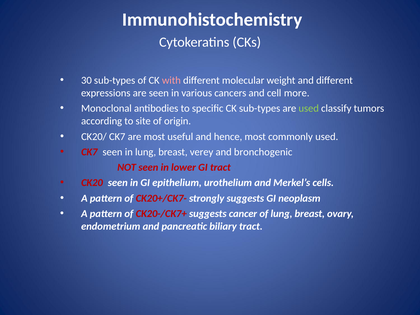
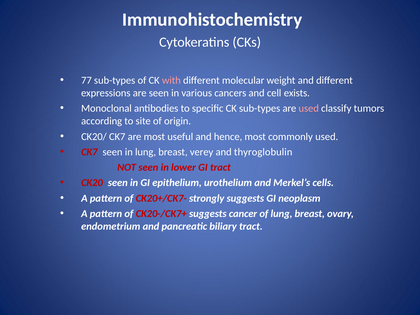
30: 30 -> 77
more: more -> exists
used at (309, 108) colour: light green -> pink
bronchogenic: bronchogenic -> thyroglobulin
